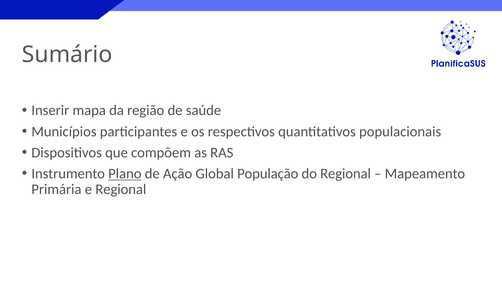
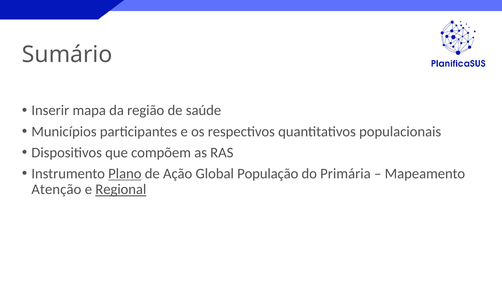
do Regional: Regional -> Primária
Primária: Primária -> Atenção
Regional at (121, 189) underline: none -> present
